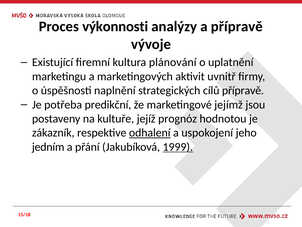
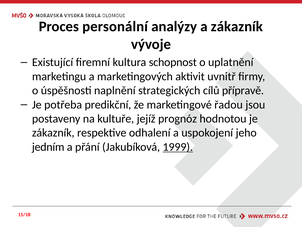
výkonnosti: výkonnosti -> personální
a přípravě: přípravě -> zákazník
plánování: plánování -> schopnost
jejímž: jejímž -> řadou
odhalení underline: present -> none
